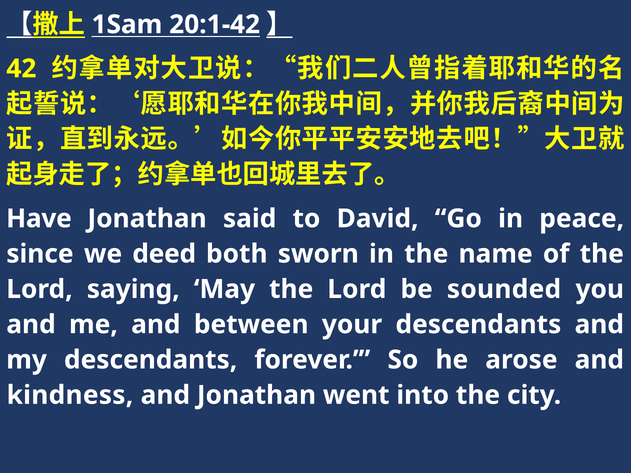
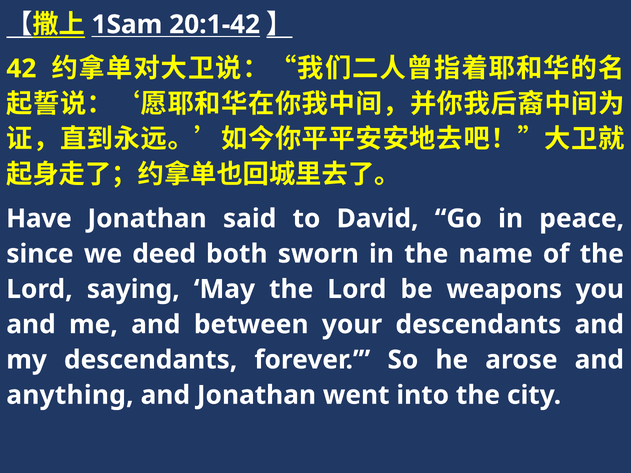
sounded: sounded -> weapons
kindness: kindness -> anything
